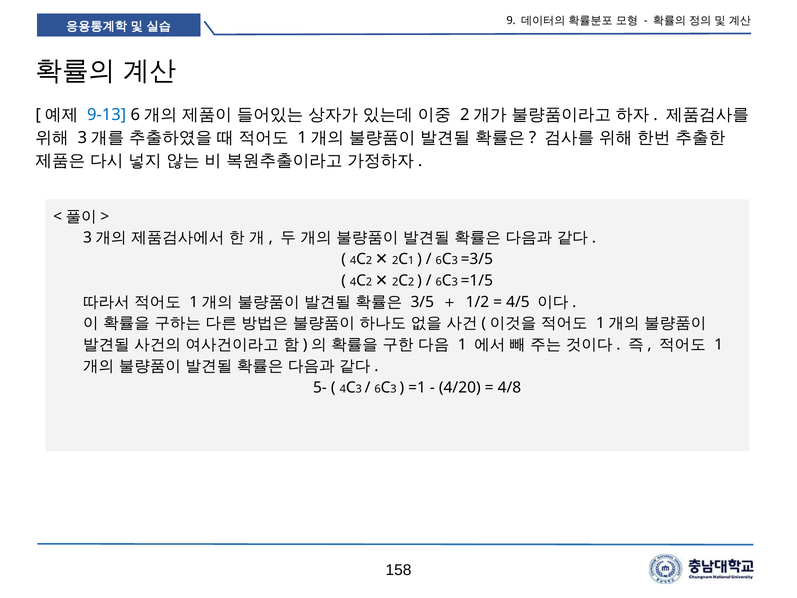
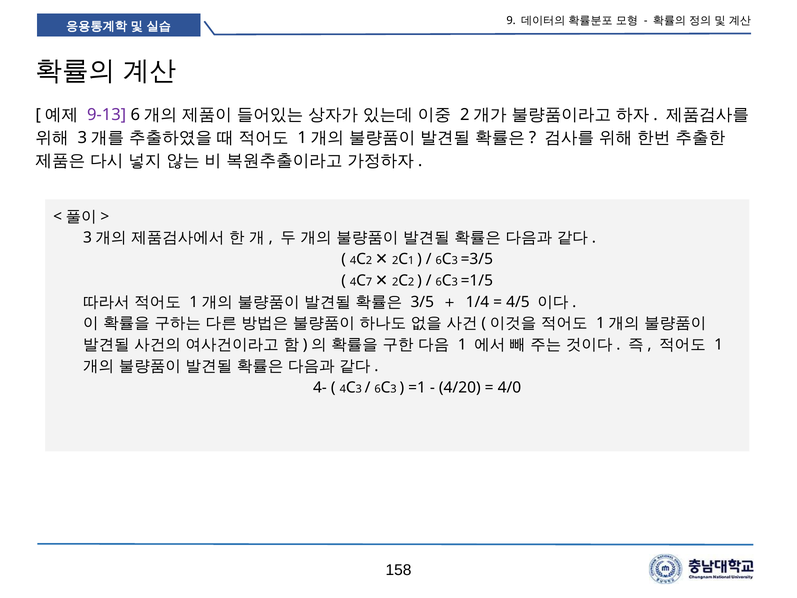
9-13 colour: blue -> purple
2 at (369, 282): 2 -> 7
1/2: 1/2 -> 1/4
5-: 5- -> 4-
4/8: 4/8 -> 4/0
